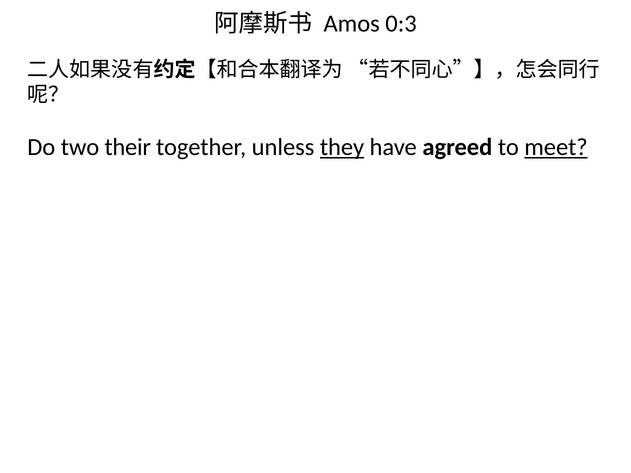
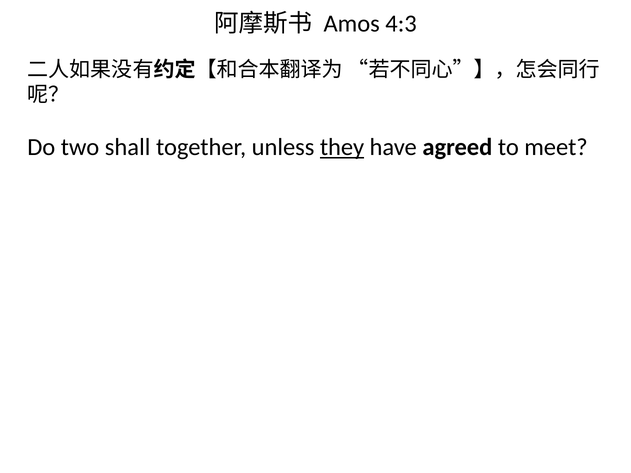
0:3: 0:3 -> 4:3
their: their -> shall
meet underline: present -> none
